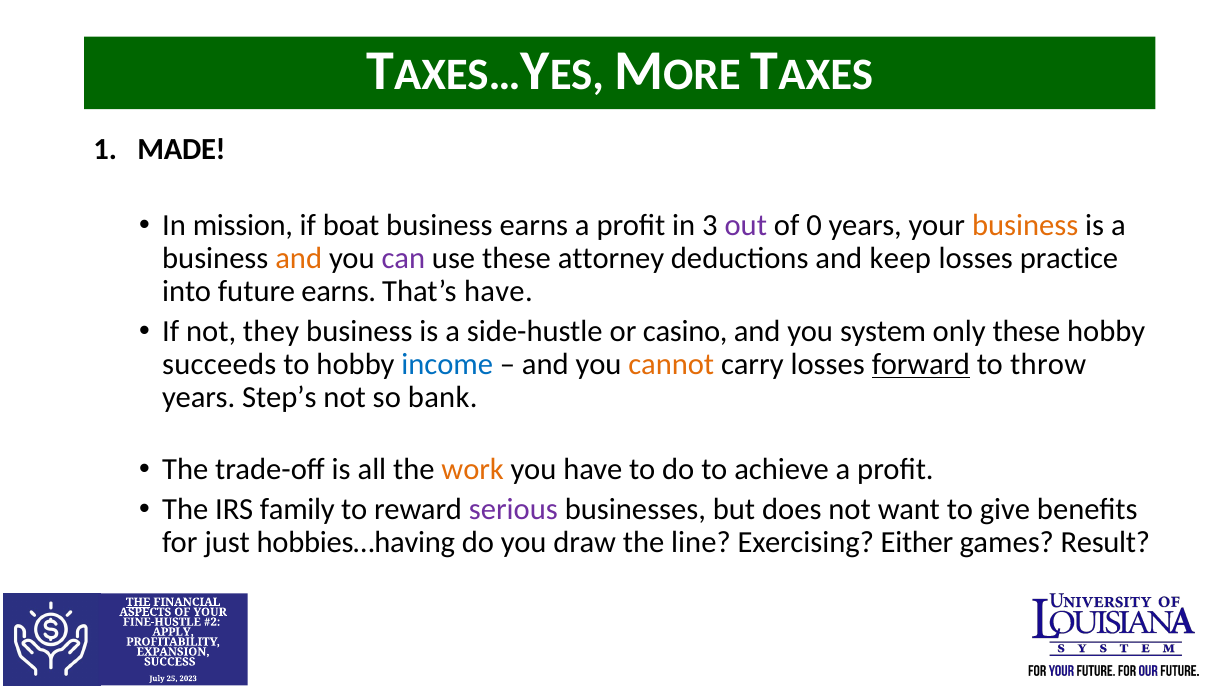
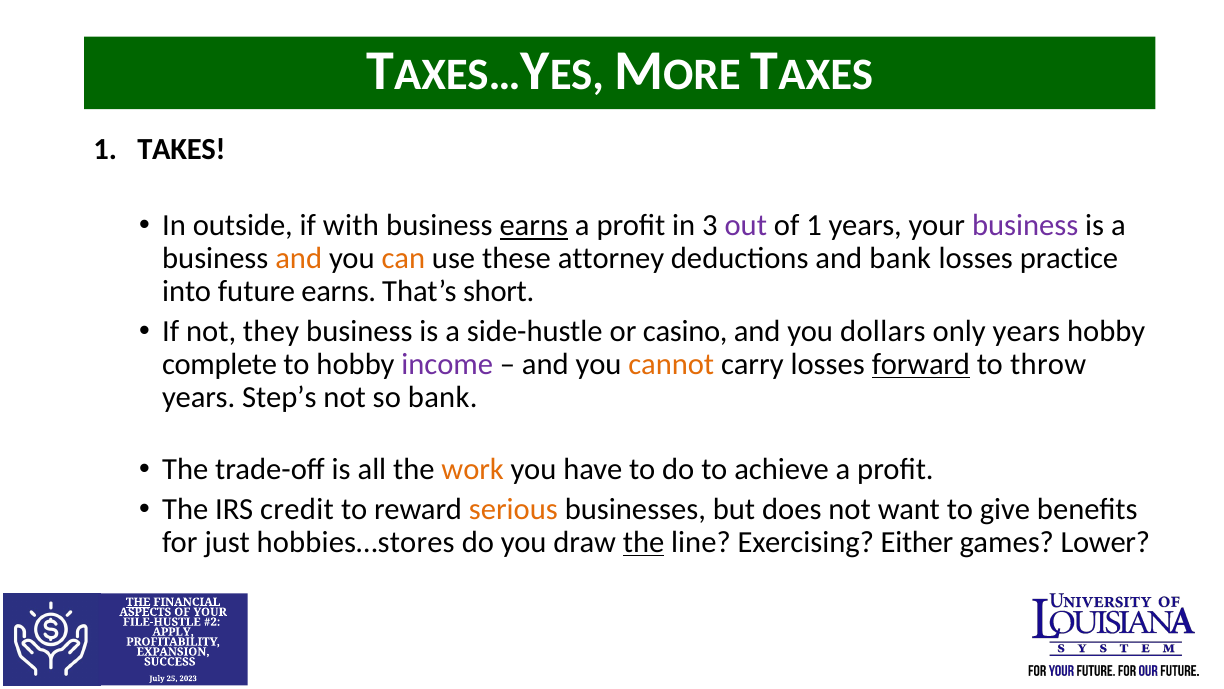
MADE: MADE -> TAKES
mission: mission -> outside
boat: boat -> with
earns at (534, 226) underline: none -> present
of 0: 0 -> 1
business at (1025, 226) colour: orange -> purple
can colour: purple -> orange
and keep: keep -> bank
That’s have: have -> short
system: system -> dollars
only these: these -> years
succeeds: succeeds -> complete
income colour: blue -> purple
family: family -> credit
serious colour: purple -> orange
hobbies…having: hobbies…having -> hobbies…stores
the at (644, 542) underline: none -> present
Result: Result -> Lower
FINE-HUSTLE: FINE-HUSTLE -> FILE-HUSTLE
